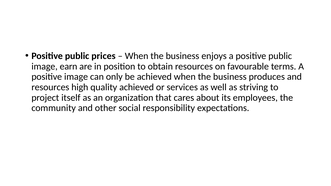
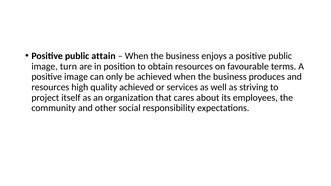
prices: prices -> attain
earn: earn -> turn
